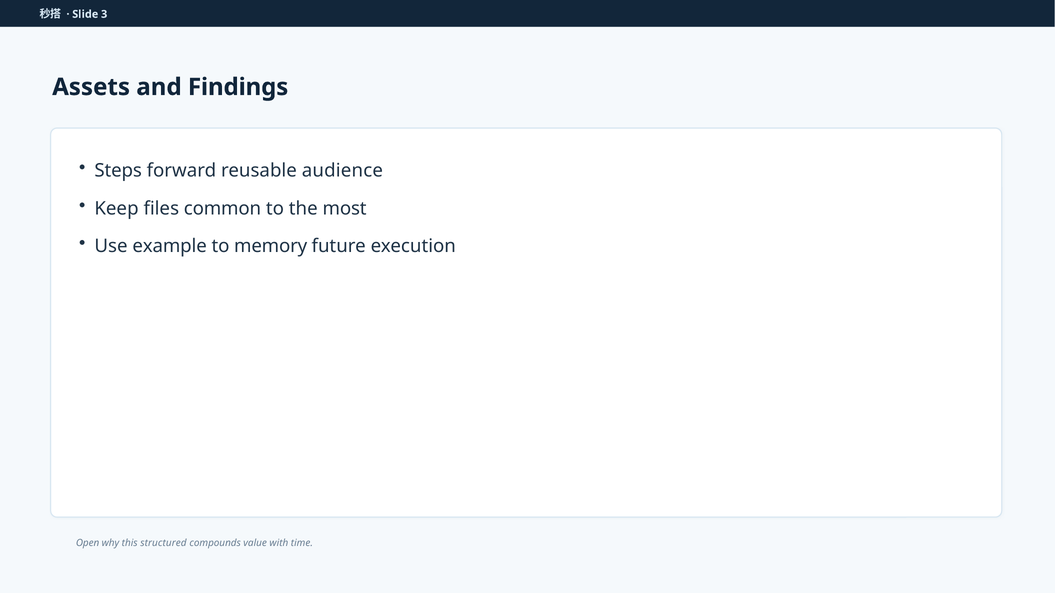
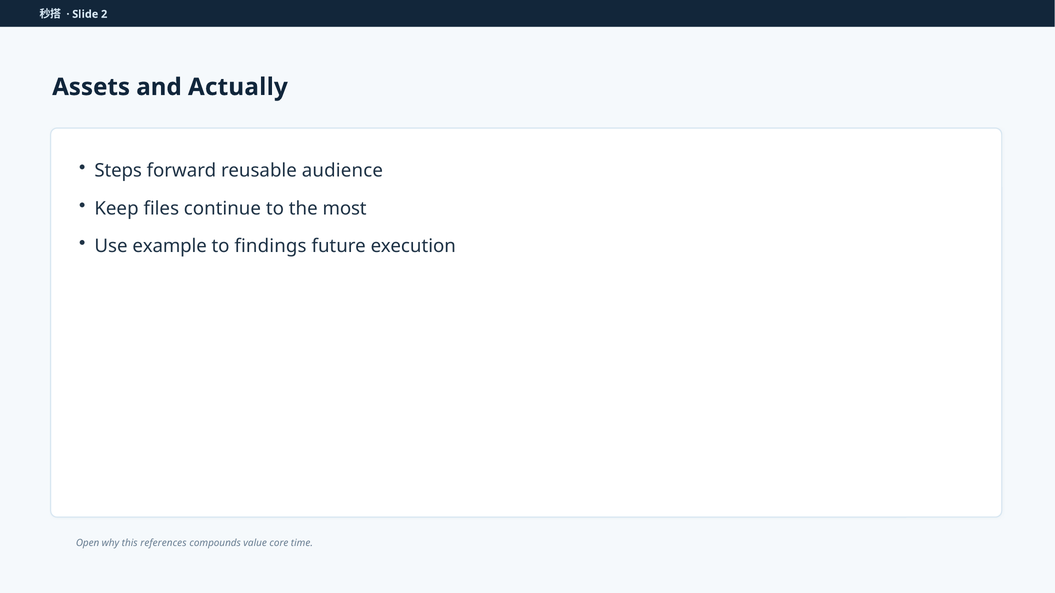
3: 3 -> 2
Findings: Findings -> Actually
common: common -> continue
memory: memory -> findings
structured: structured -> references
with: with -> core
